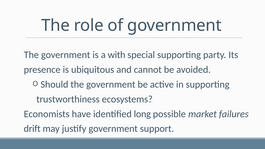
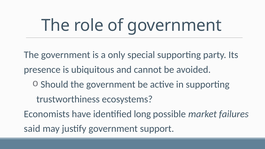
with: with -> only
drift: drift -> said
